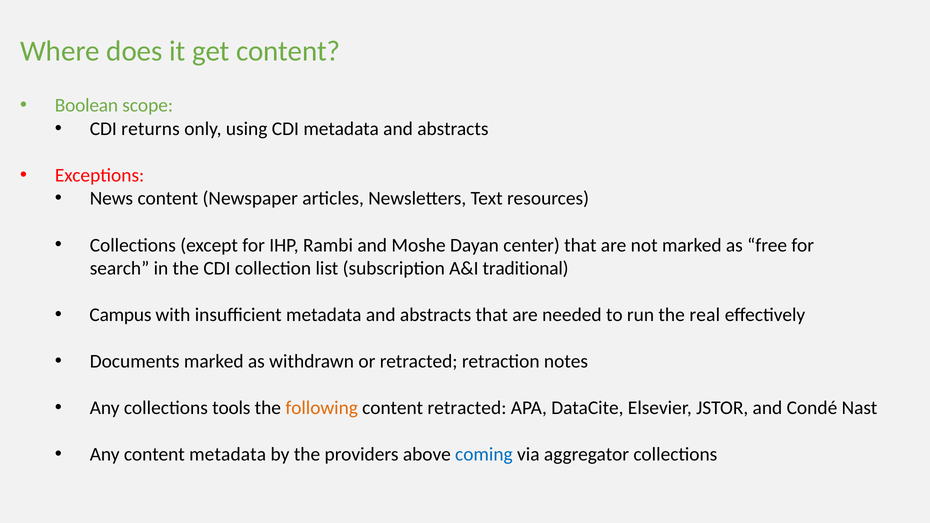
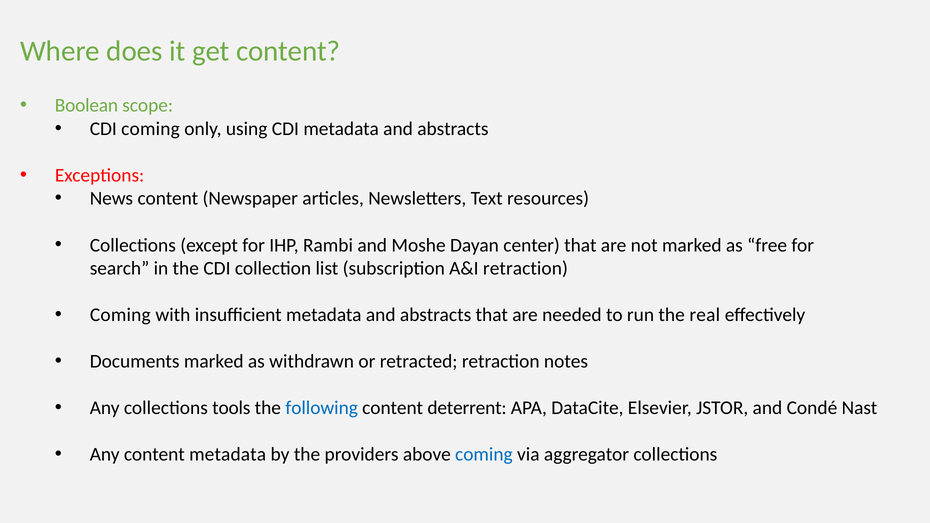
CDI returns: returns -> coming
A&I traditional: traditional -> retraction
Campus at (121, 315): Campus -> Coming
following colour: orange -> blue
content retracted: retracted -> deterrent
